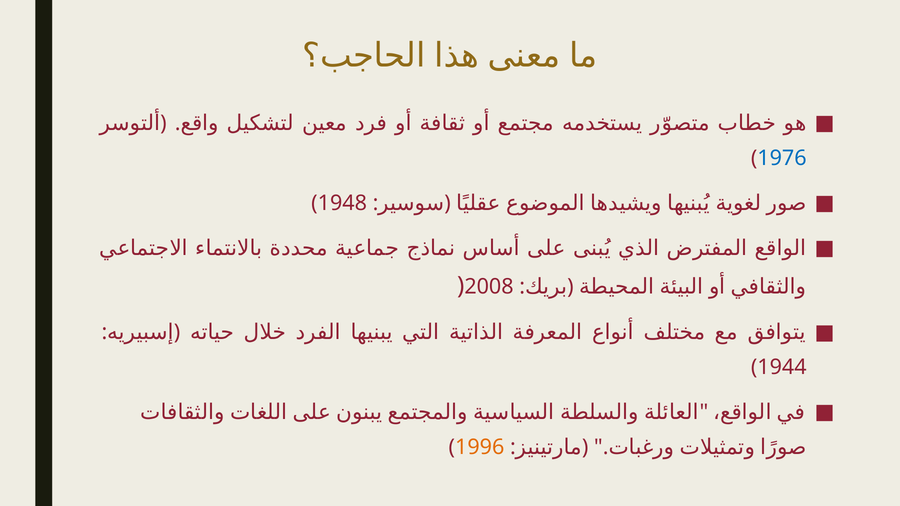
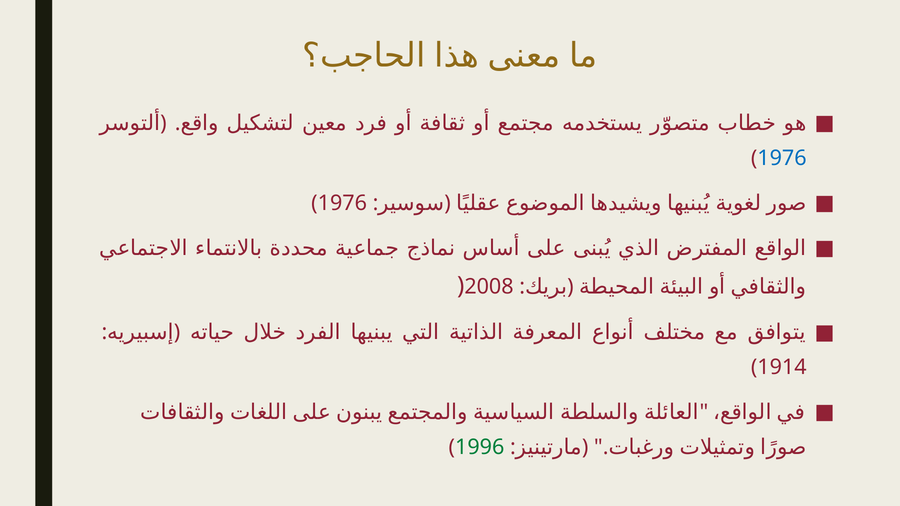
1948 at (342, 203): 1948 -> 1976
1944: 1944 -> 1914
1996 colour: orange -> green
